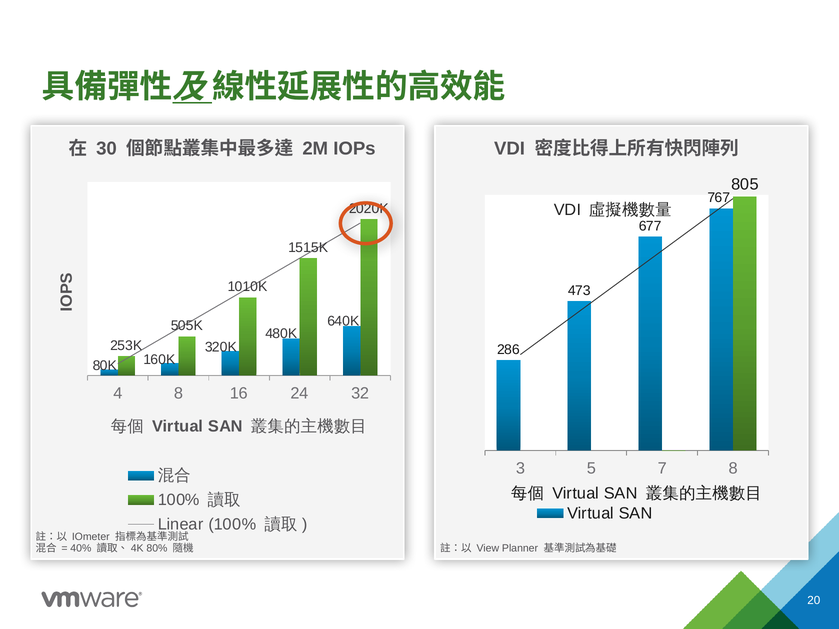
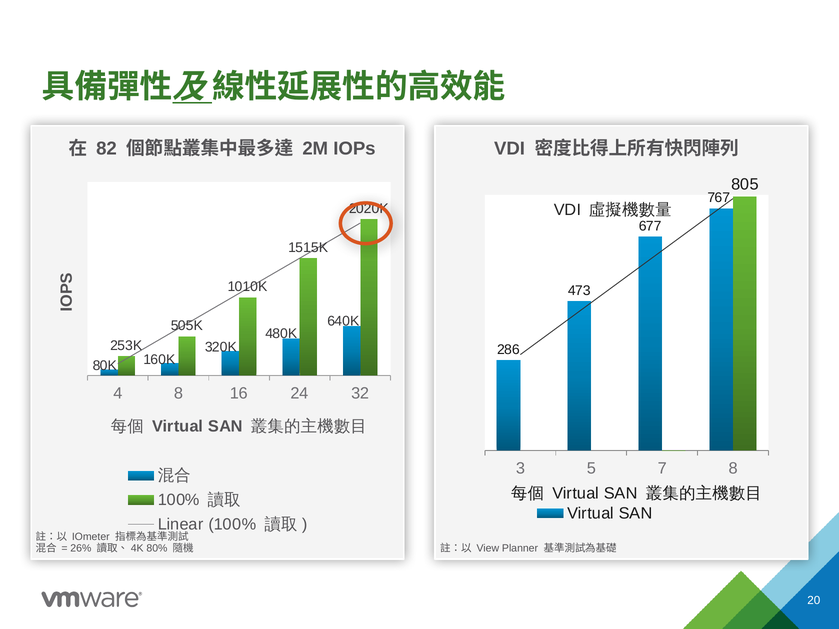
30: 30 -> 82
40%: 40% -> 26%
